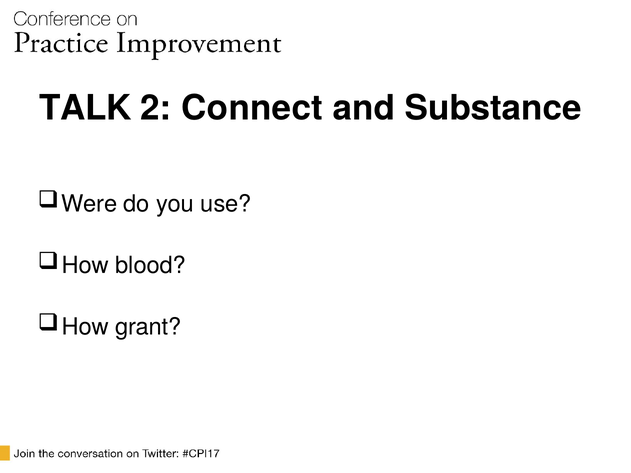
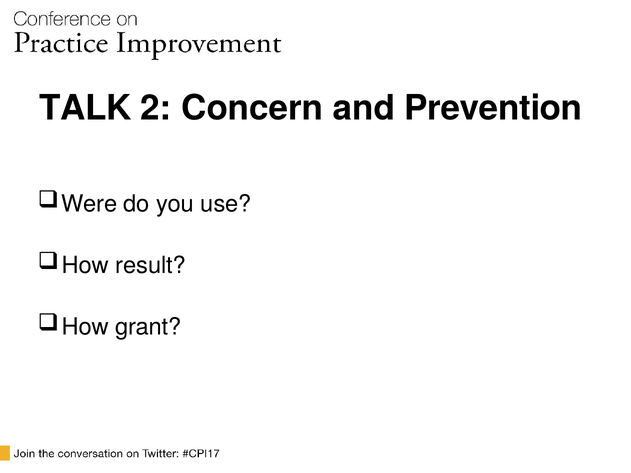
Connect: Connect -> Concern
Substance: Substance -> Prevention
blood: blood -> result
